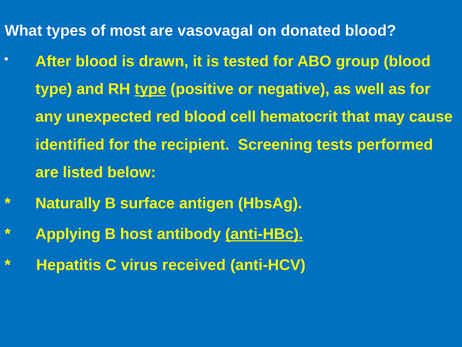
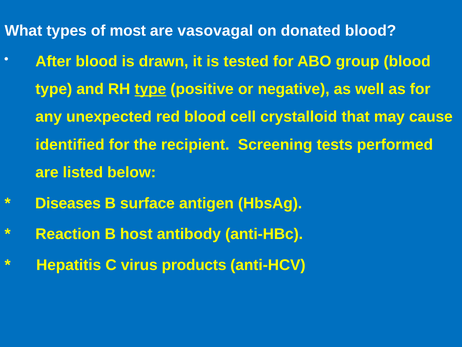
hematocrit: hematocrit -> crystalloid
Naturally: Naturally -> Diseases
Applying: Applying -> Reaction
anti-HBc underline: present -> none
received: received -> products
